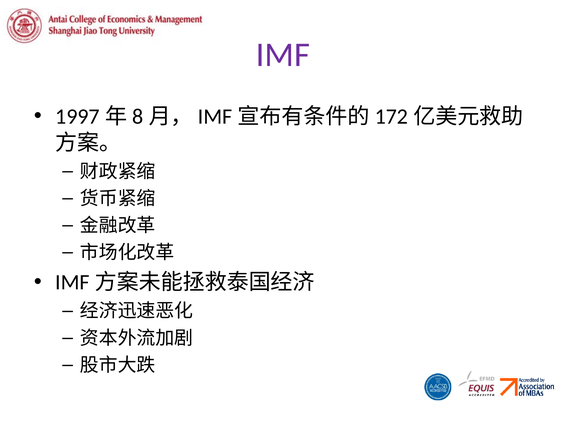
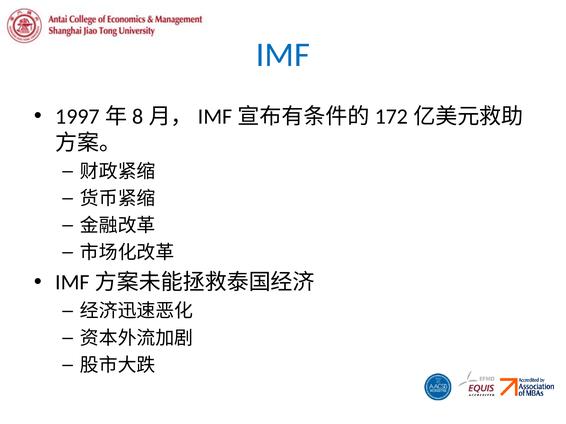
IMF colour: purple -> blue
